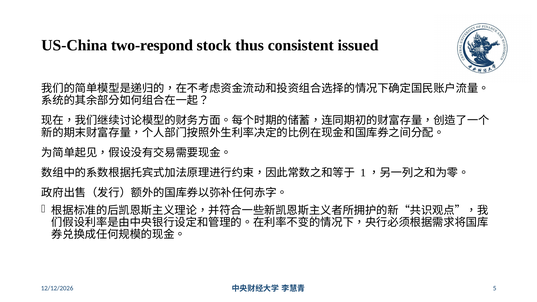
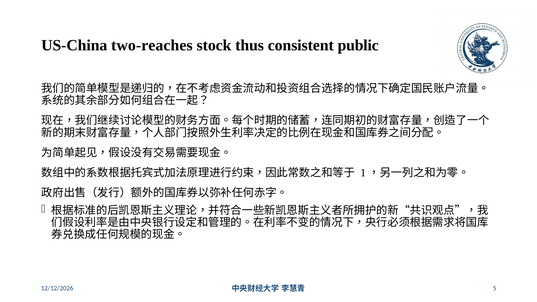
two-respond: two-respond -> two-reaches
issued: issued -> public
